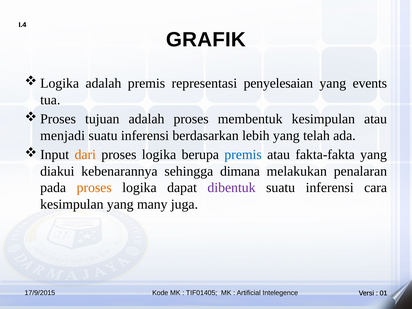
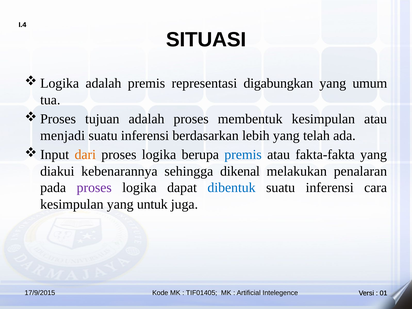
GRAFIK: GRAFIK -> SITUASI
penyelesaian: penyelesaian -> digabungkan
events: events -> umum
dimana: dimana -> dikenal
proses at (94, 188) colour: orange -> purple
dibentuk colour: purple -> blue
many: many -> untuk
